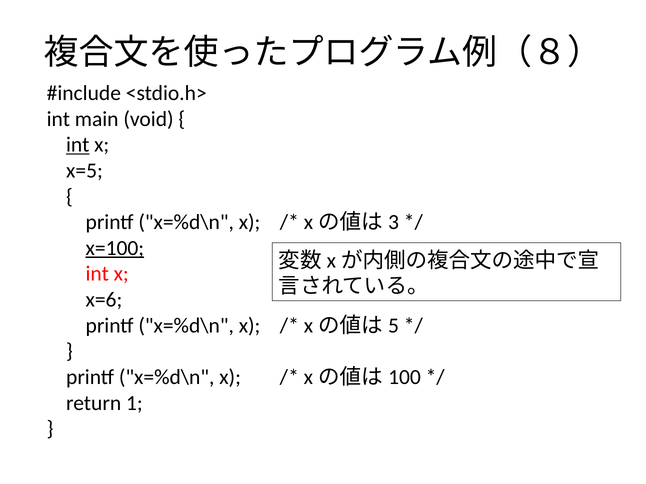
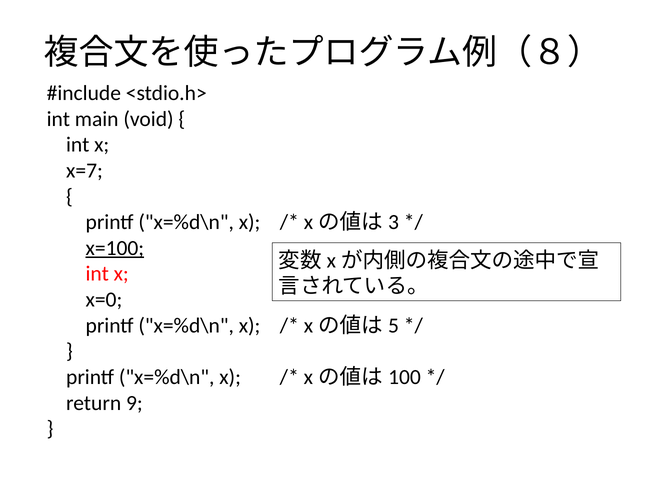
int at (78, 145) underline: present -> none
x=5: x=5 -> x=7
x=6: x=6 -> x=0
1: 1 -> 9
